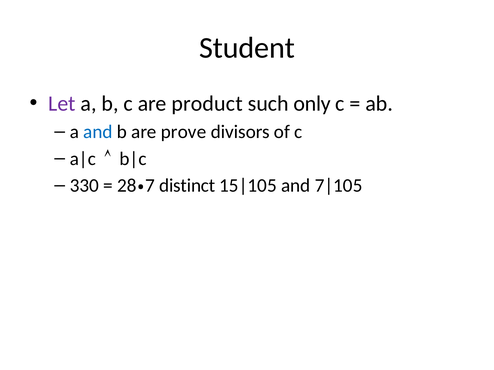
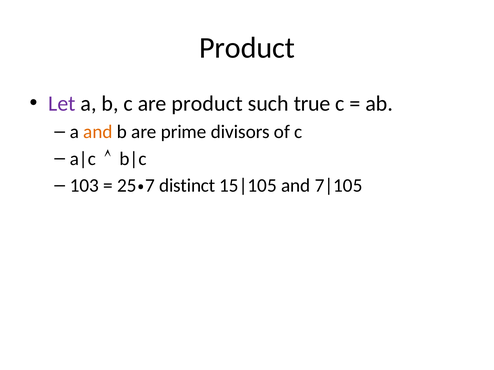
Student at (247, 48): Student -> Product
only: only -> true
and at (98, 132) colour: blue -> orange
prove: prove -> prime
330: 330 -> 103
28: 28 -> 25
